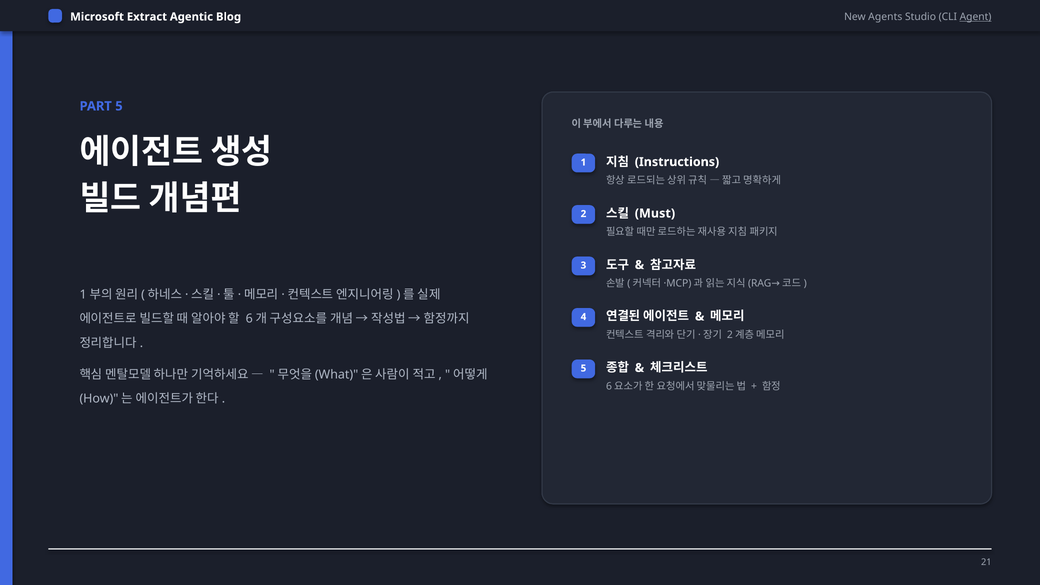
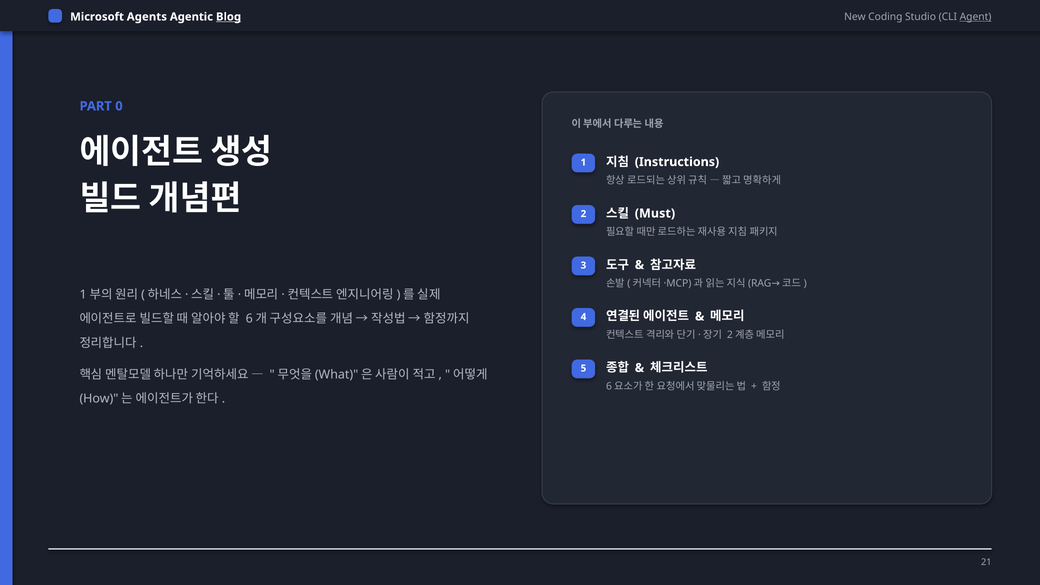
Extract: Extract -> Agents
Blog underline: none -> present
Agents: Agents -> Coding
PART 5: 5 -> 0
